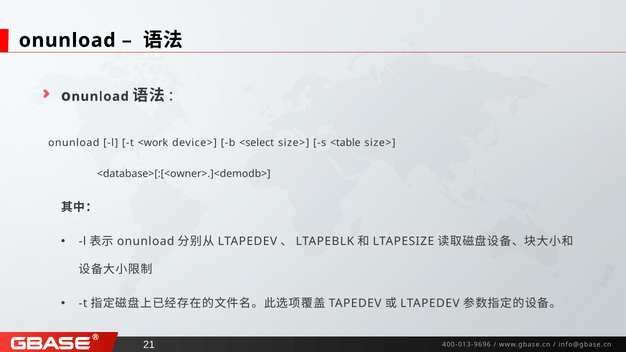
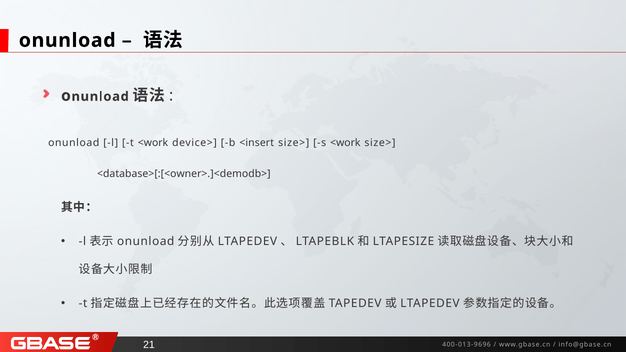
<select: <select -> <insert
s <table: <table -> <work
